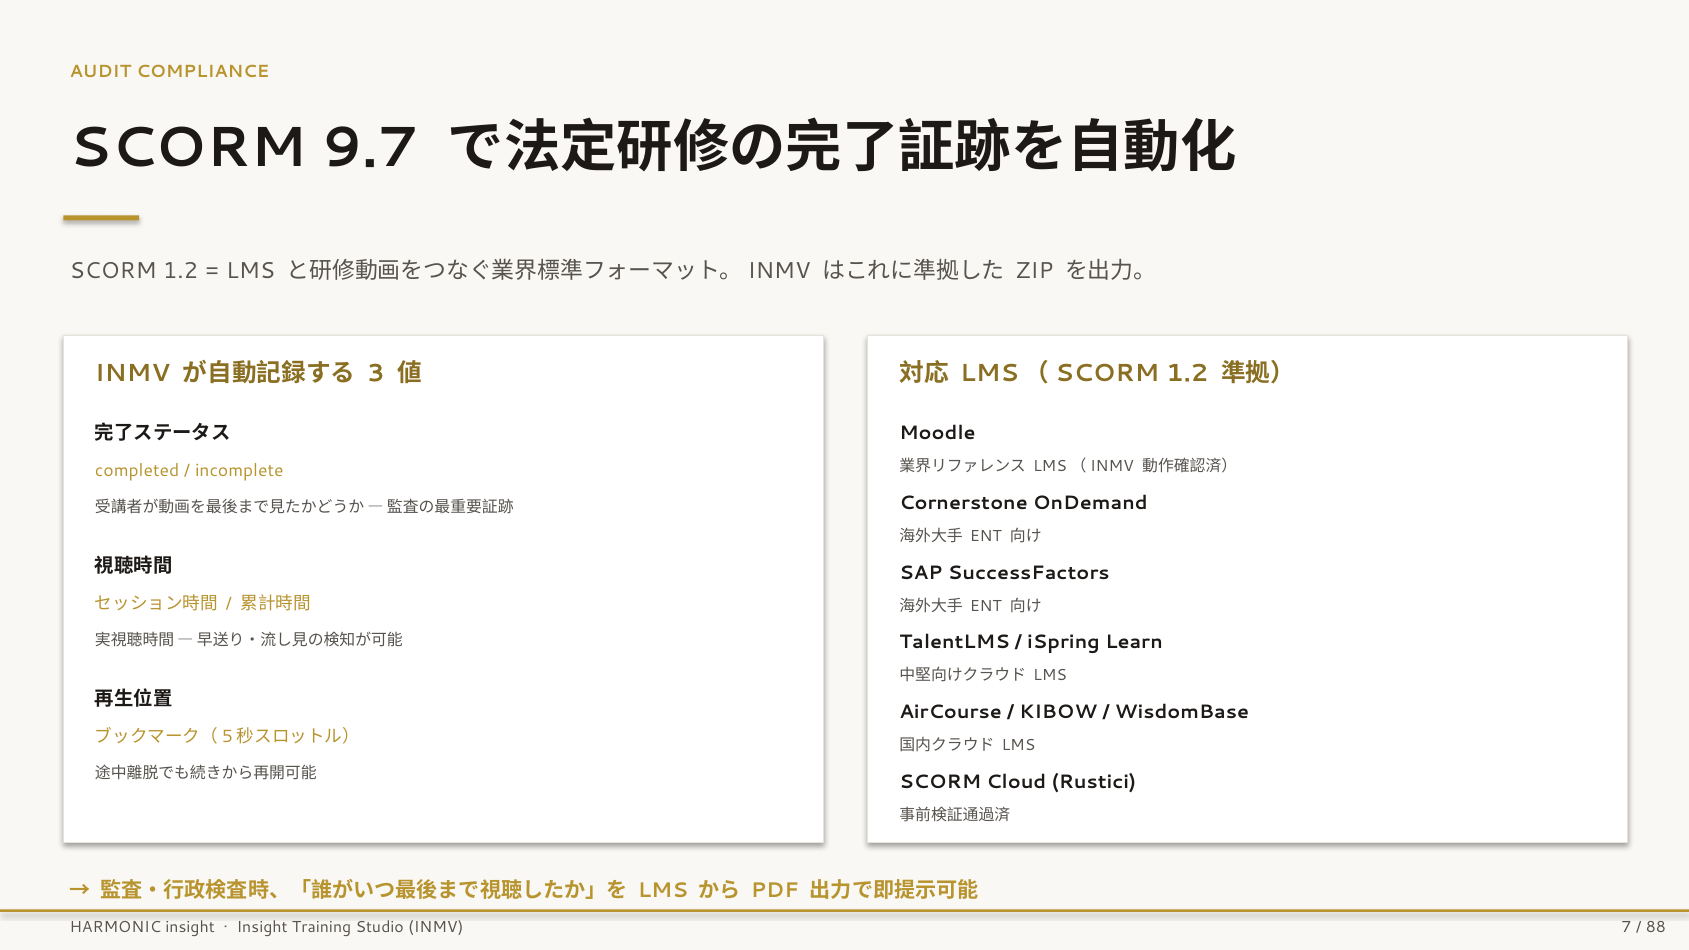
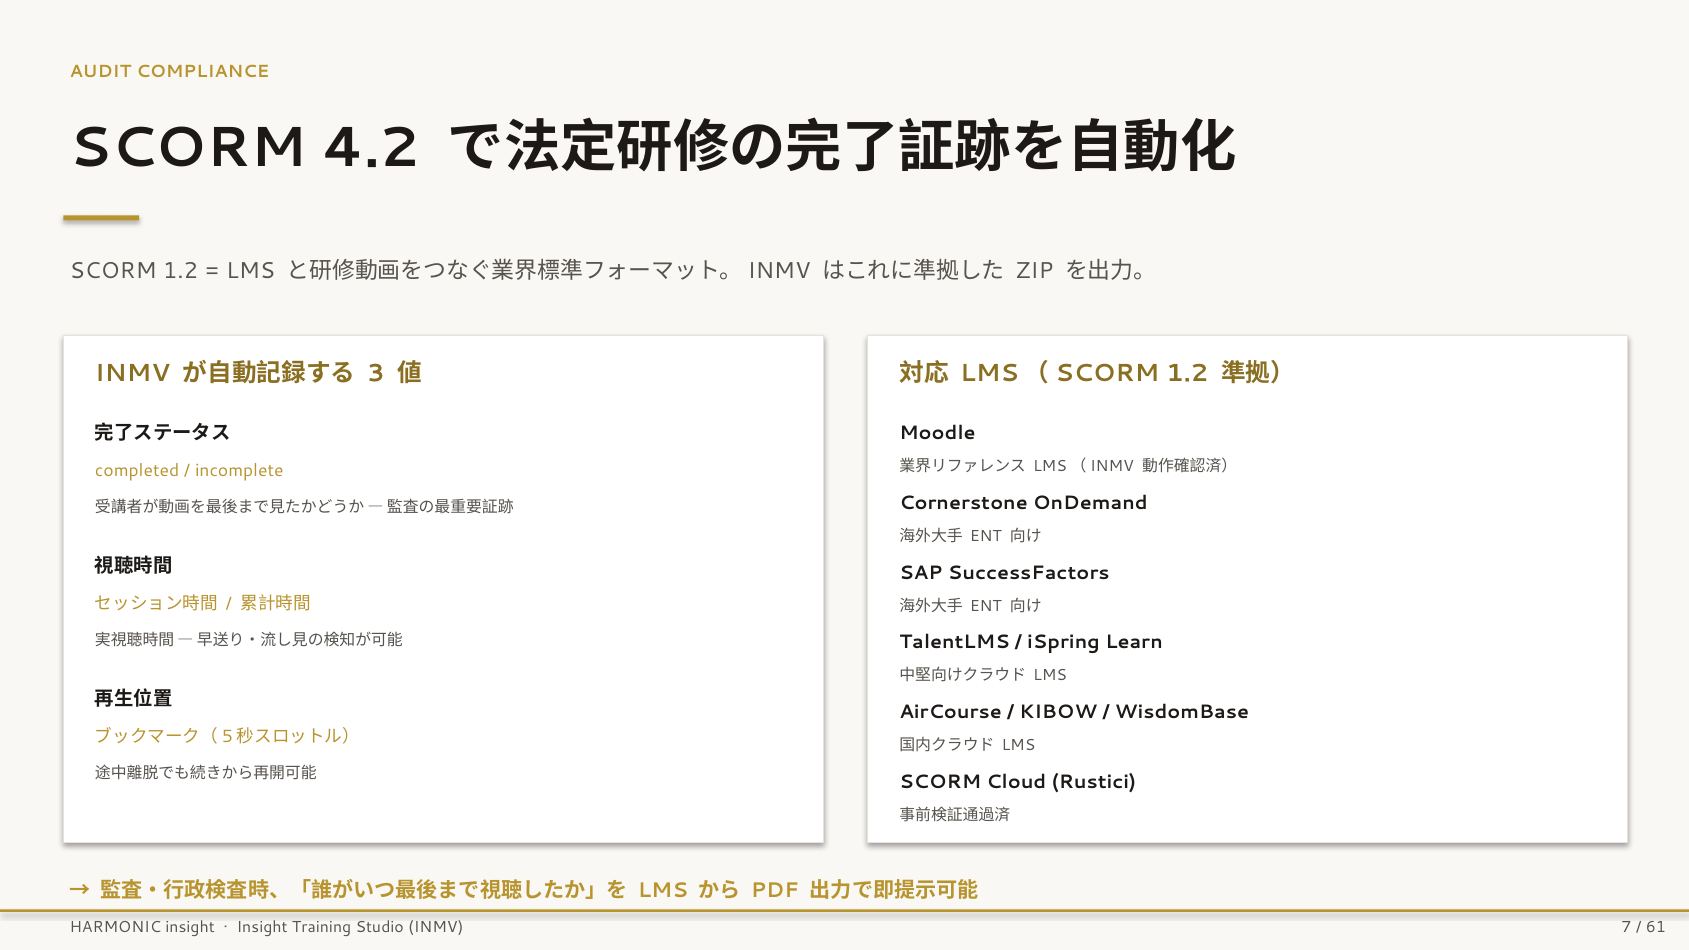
9.7: 9.7 -> 4.2
88: 88 -> 61
